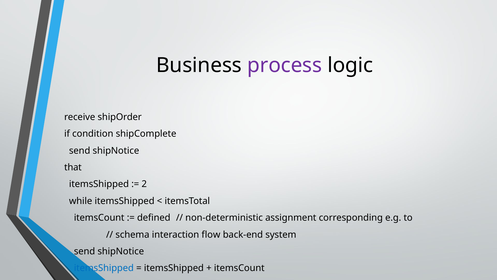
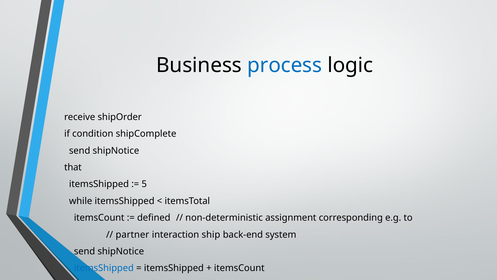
process colour: purple -> blue
2: 2 -> 5
schema: schema -> partner
flow: flow -> ship
